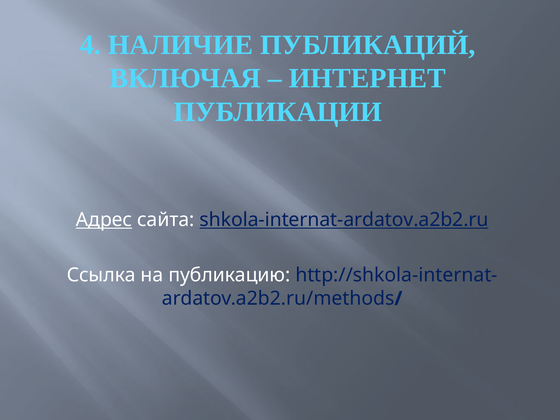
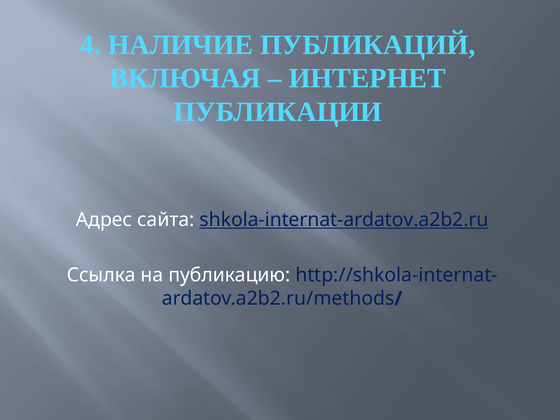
Адрес underline: present -> none
